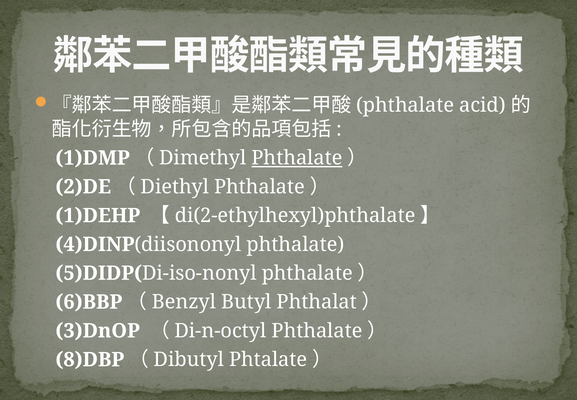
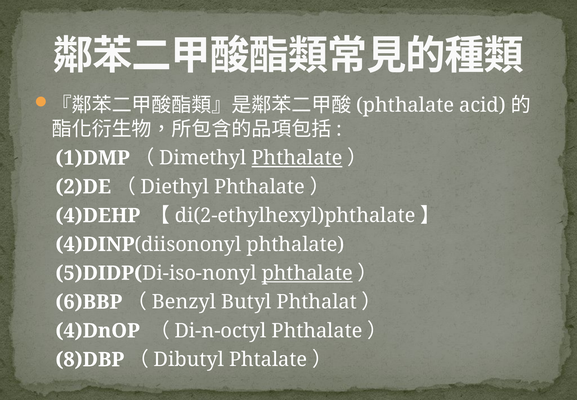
1)DEHP: 1)DEHP -> 4)DEHP
phthalate at (307, 273) underline: none -> present
3)DnOP: 3)DnOP -> 4)DnOP
